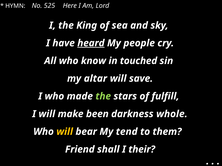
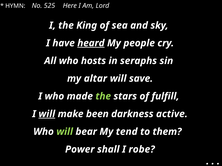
know: know -> hosts
touched: touched -> seraphs
will at (47, 114) underline: none -> present
whole: whole -> active
will at (65, 132) colour: yellow -> light green
Friend: Friend -> Power
their: their -> robe
